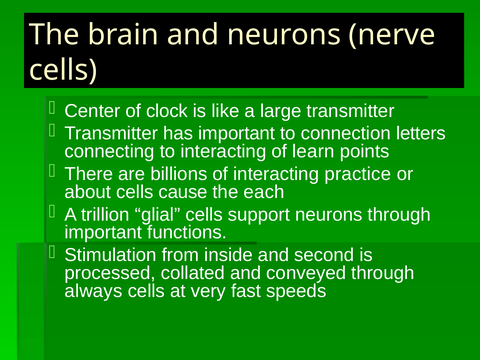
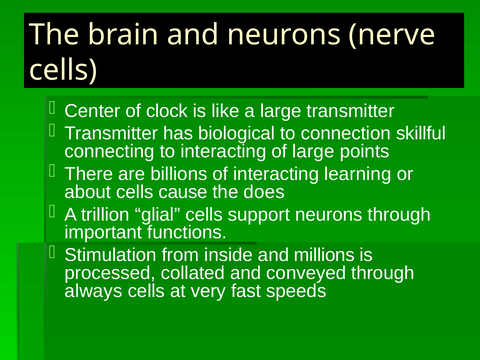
has important: important -> biological
letters: letters -> skillful
of learn: learn -> large
practice: practice -> learning
each: each -> does
second: second -> millions
